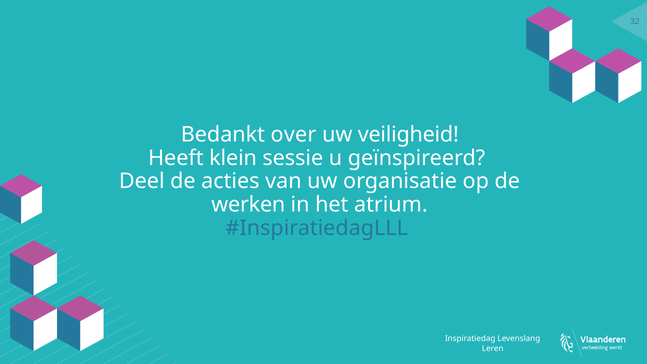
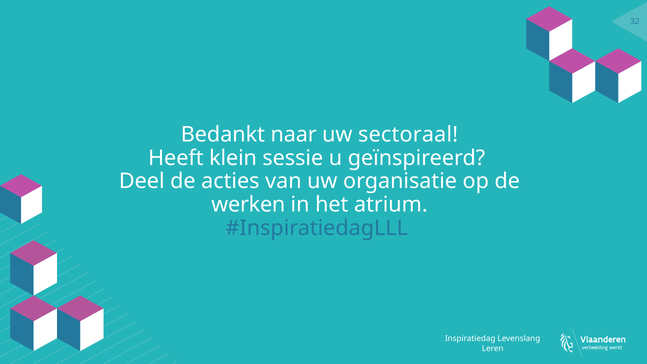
over: over -> naar
veiligheid: veiligheid -> sectoraal
